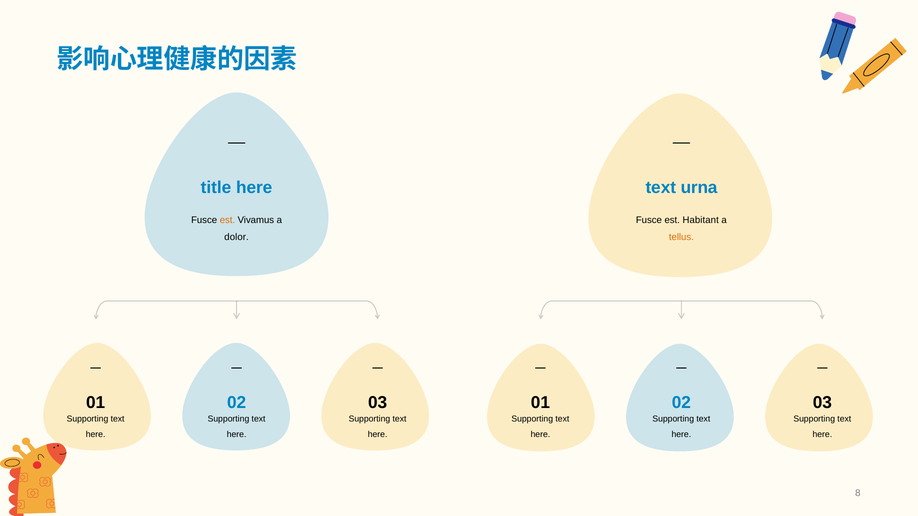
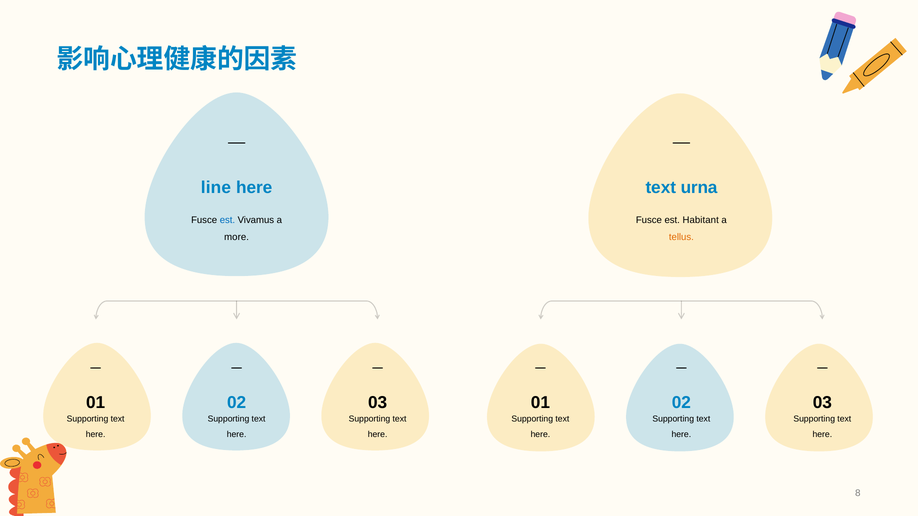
title: title -> line
est at (227, 220) colour: orange -> blue
dolor: dolor -> more
